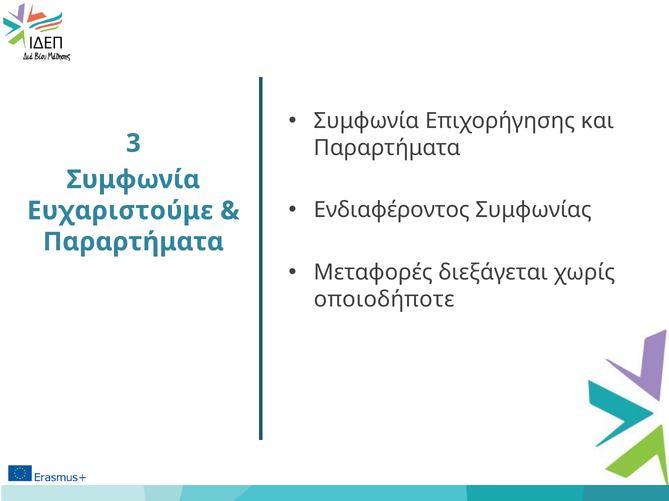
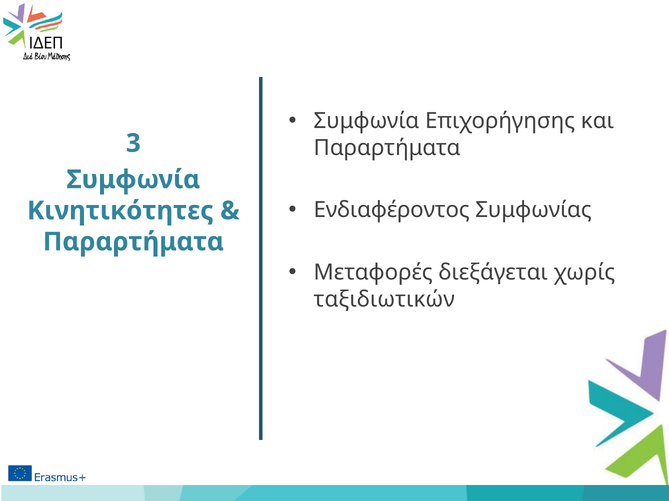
Ευχαριστούμε: Ευχαριστούμε -> Κινητικότητες
οποιοδήποτε: οποιοδήποτε -> ταξιδιωτικών
